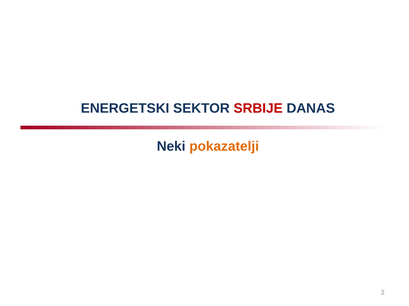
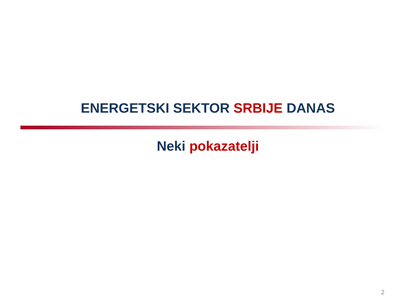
pokazatelji colour: orange -> red
